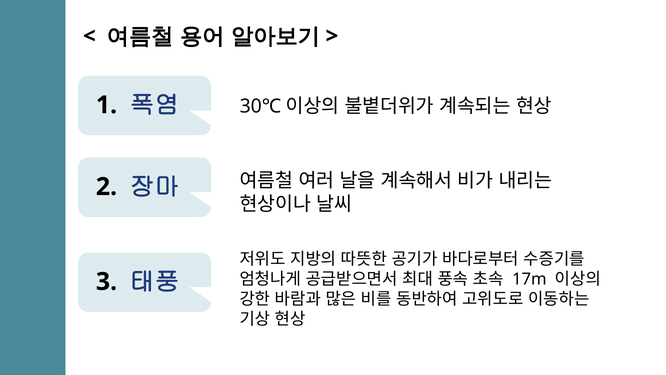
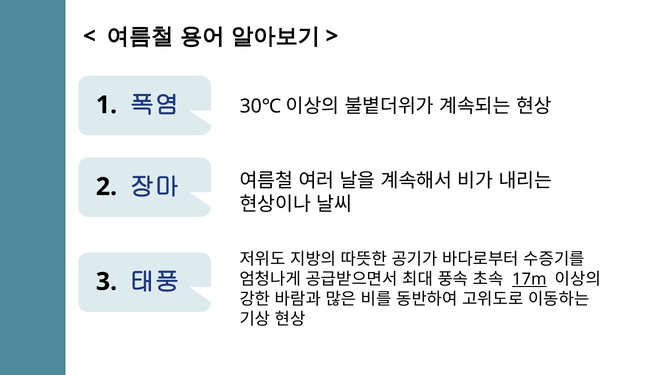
17m underline: none -> present
